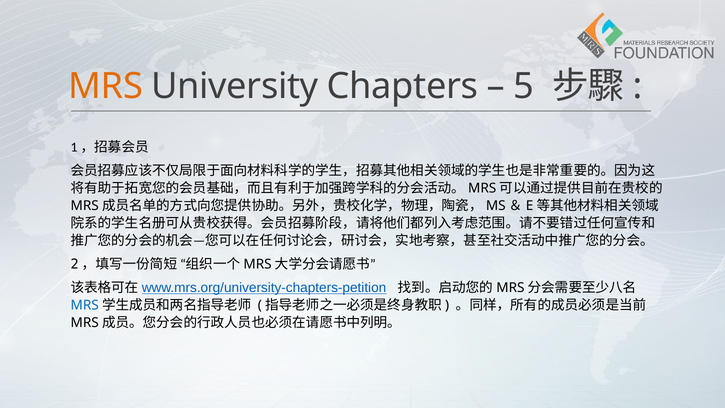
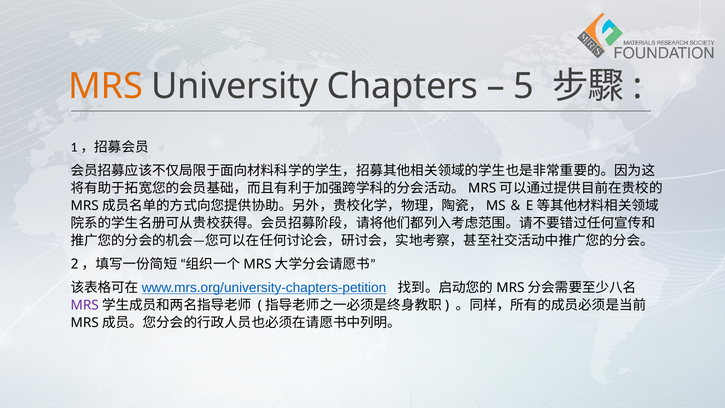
MRS at (85, 305) colour: blue -> purple
